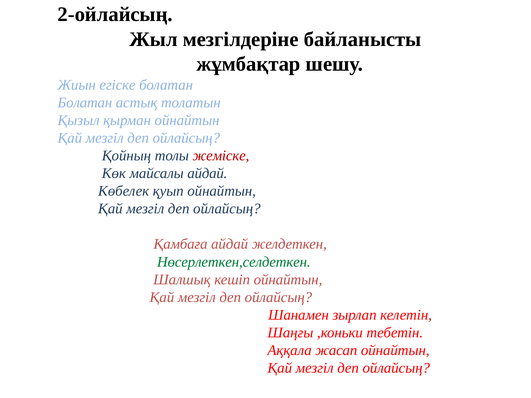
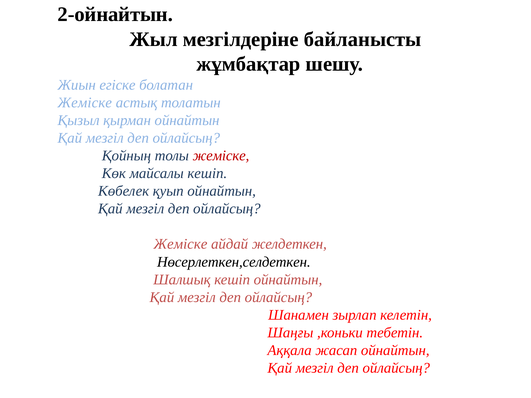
2-ойлайсың: 2-ойлайсың -> 2-ойнайтын
Болатан at (85, 103): Болатан -> Жеміске
майсалы айдай: айдай -> кешіп
Қамбаға at (181, 244): Қамбаға -> Жеміске
Нөсерлеткен,селдеткен colour: green -> black
